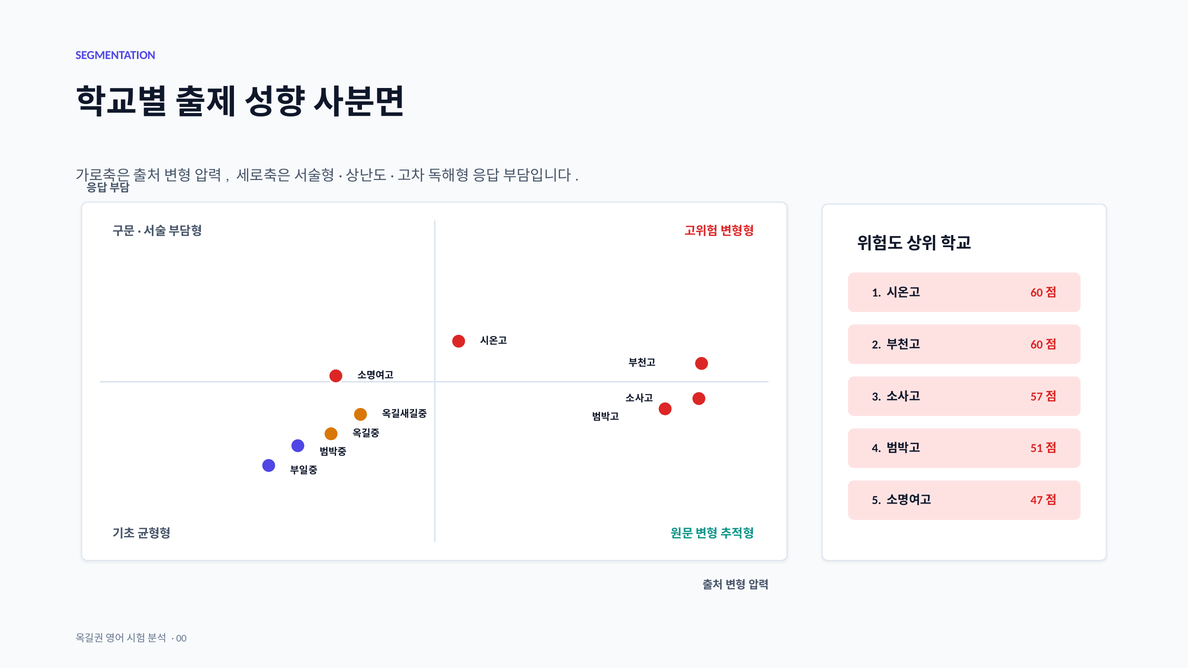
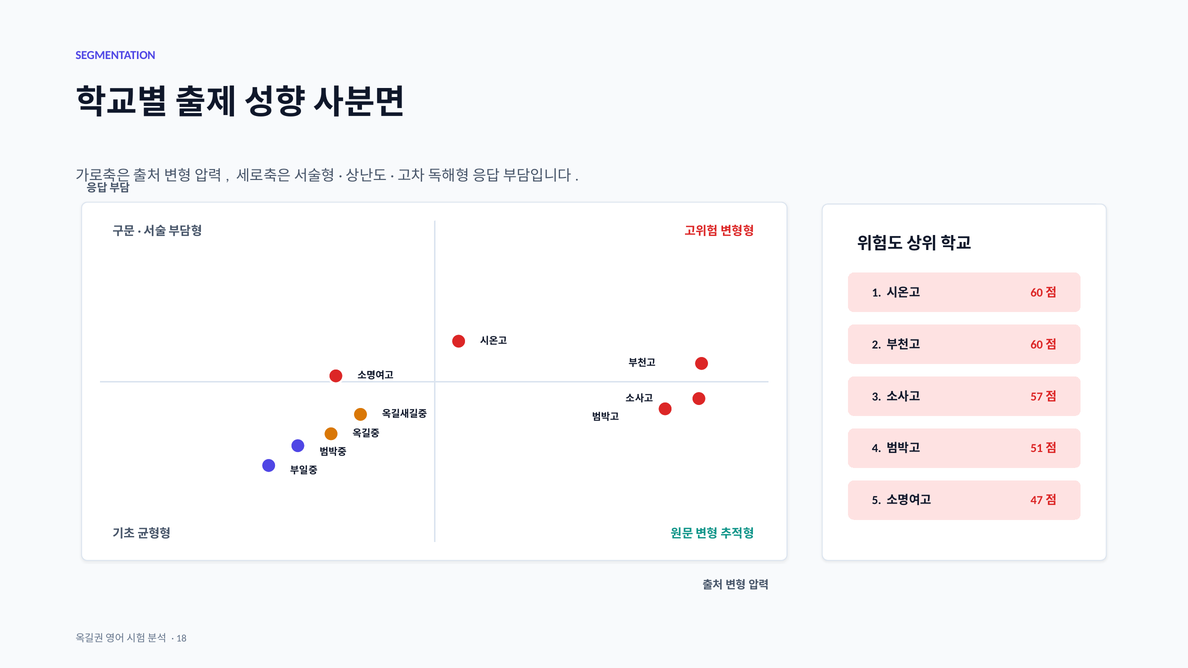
00: 00 -> 18
